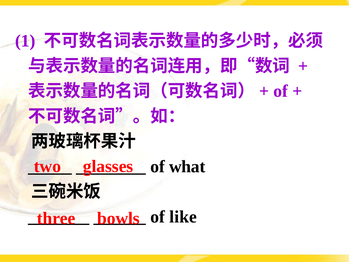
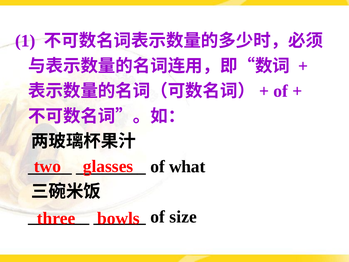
like: like -> size
